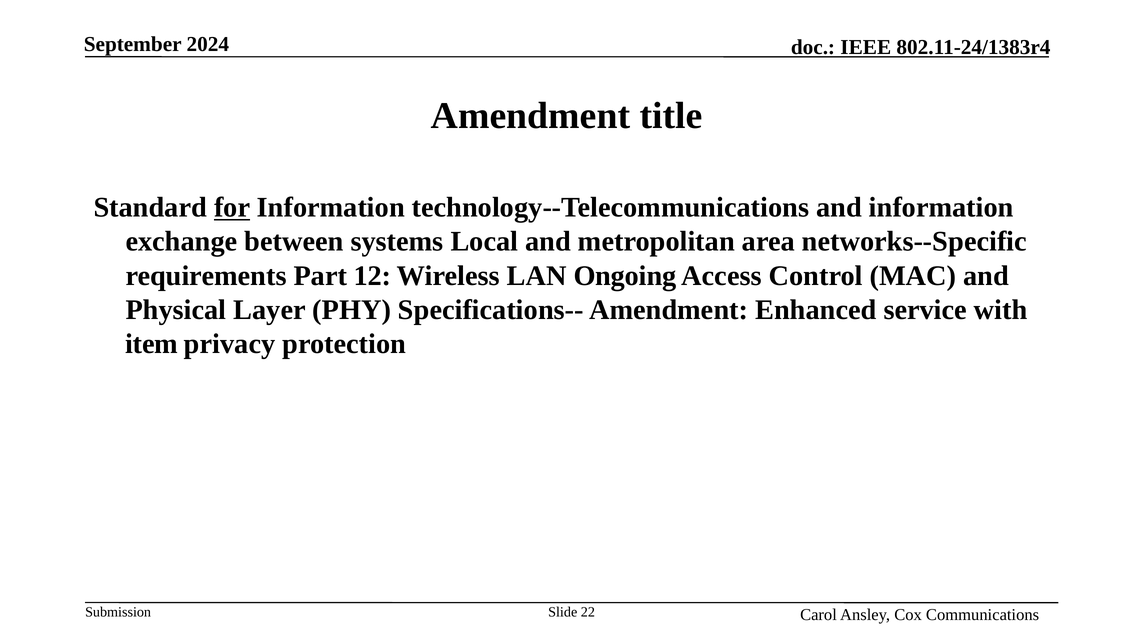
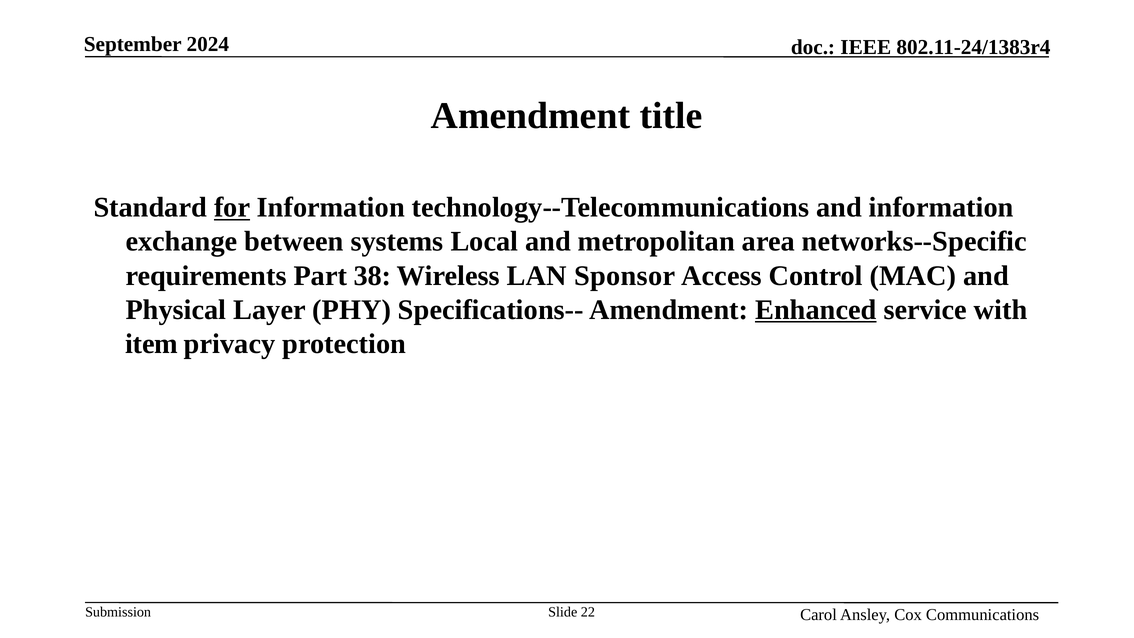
12: 12 -> 38
Ongoing: Ongoing -> Sponsor
Enhanced underline: none -> present
